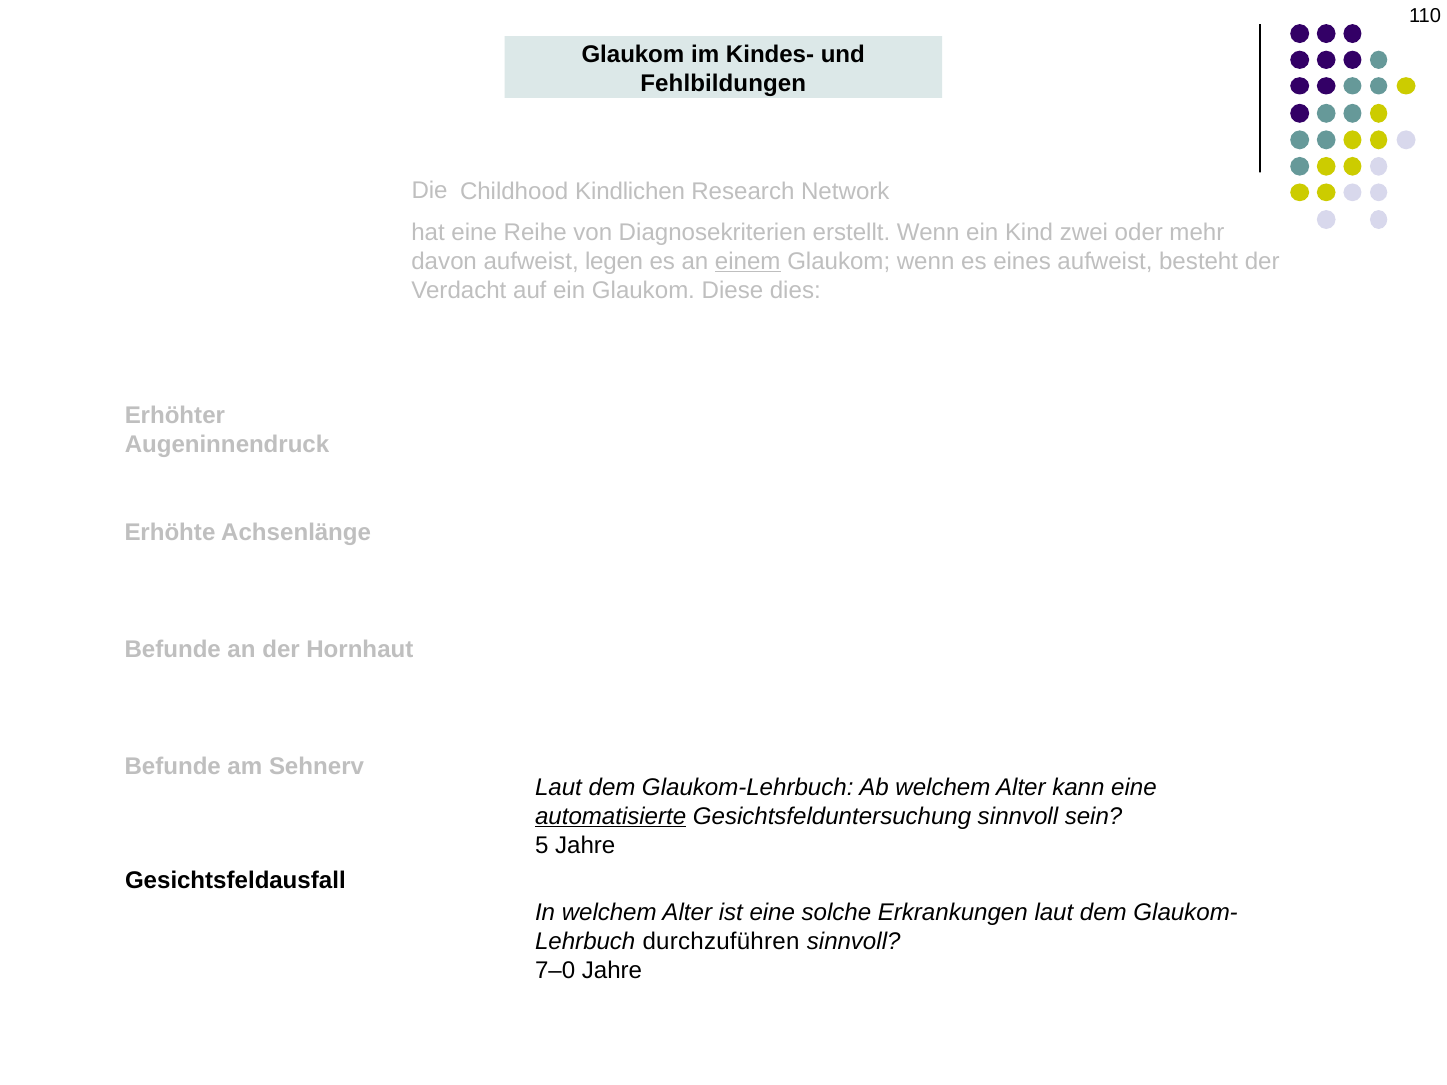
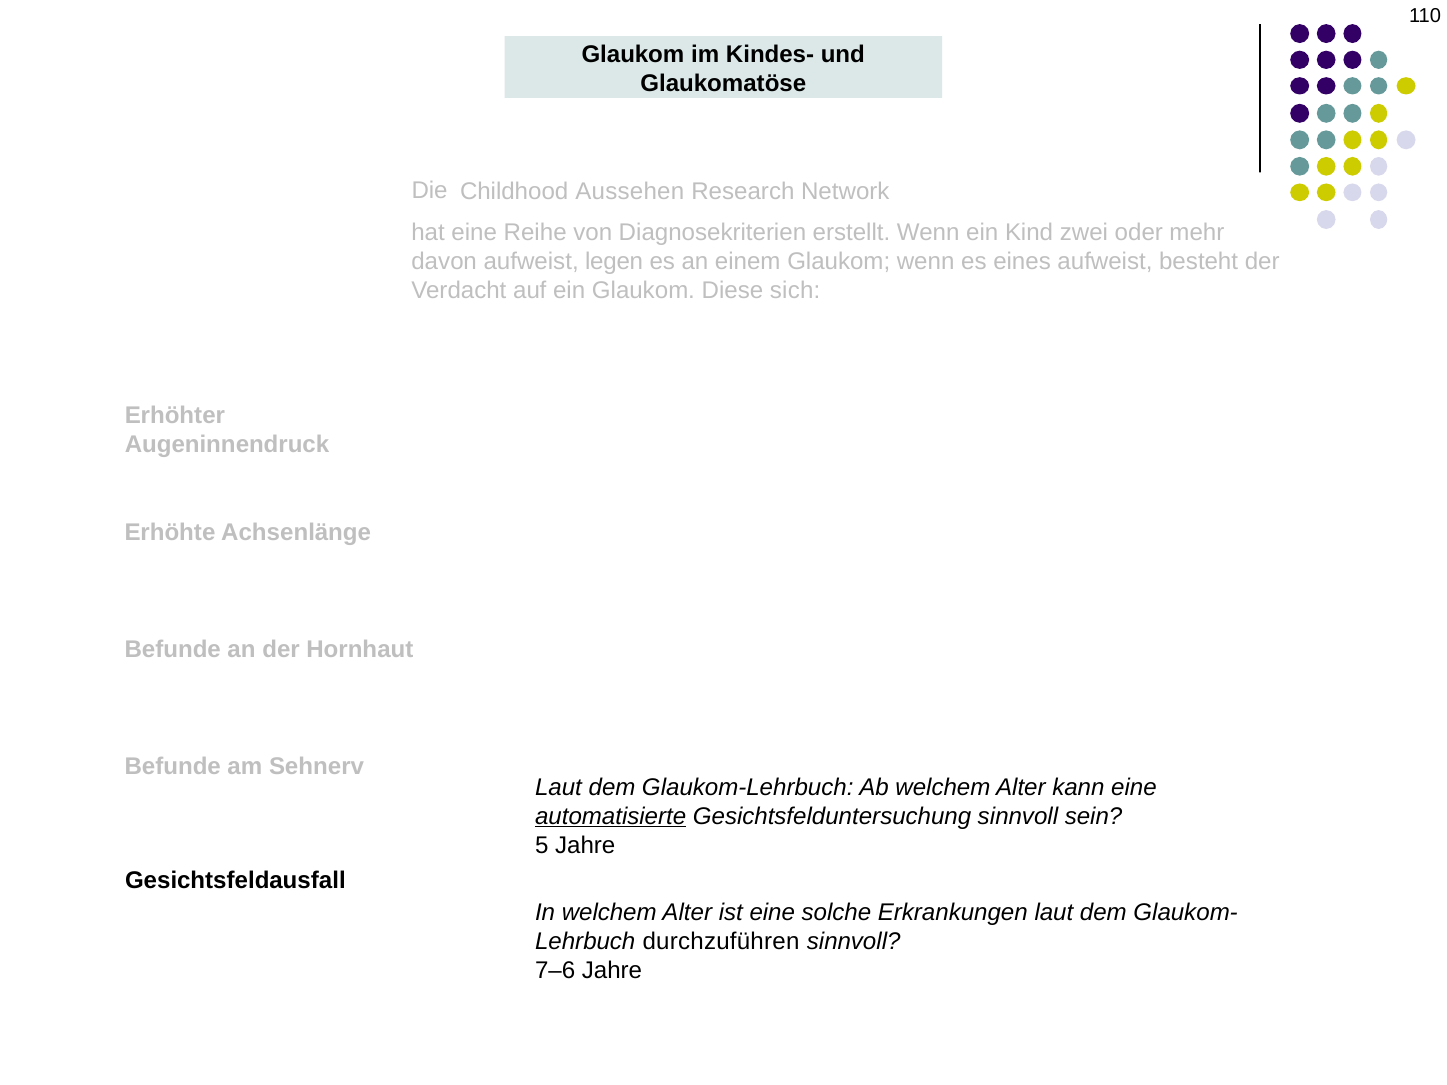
Fehlbildungen: Fehlbildungen -> Glaukomatöse
Kindlichen: Kindlichen -> Aussehen
einem underline: present -> none
dies: dies -> sich
7–0: 7–0 -> 7–6
